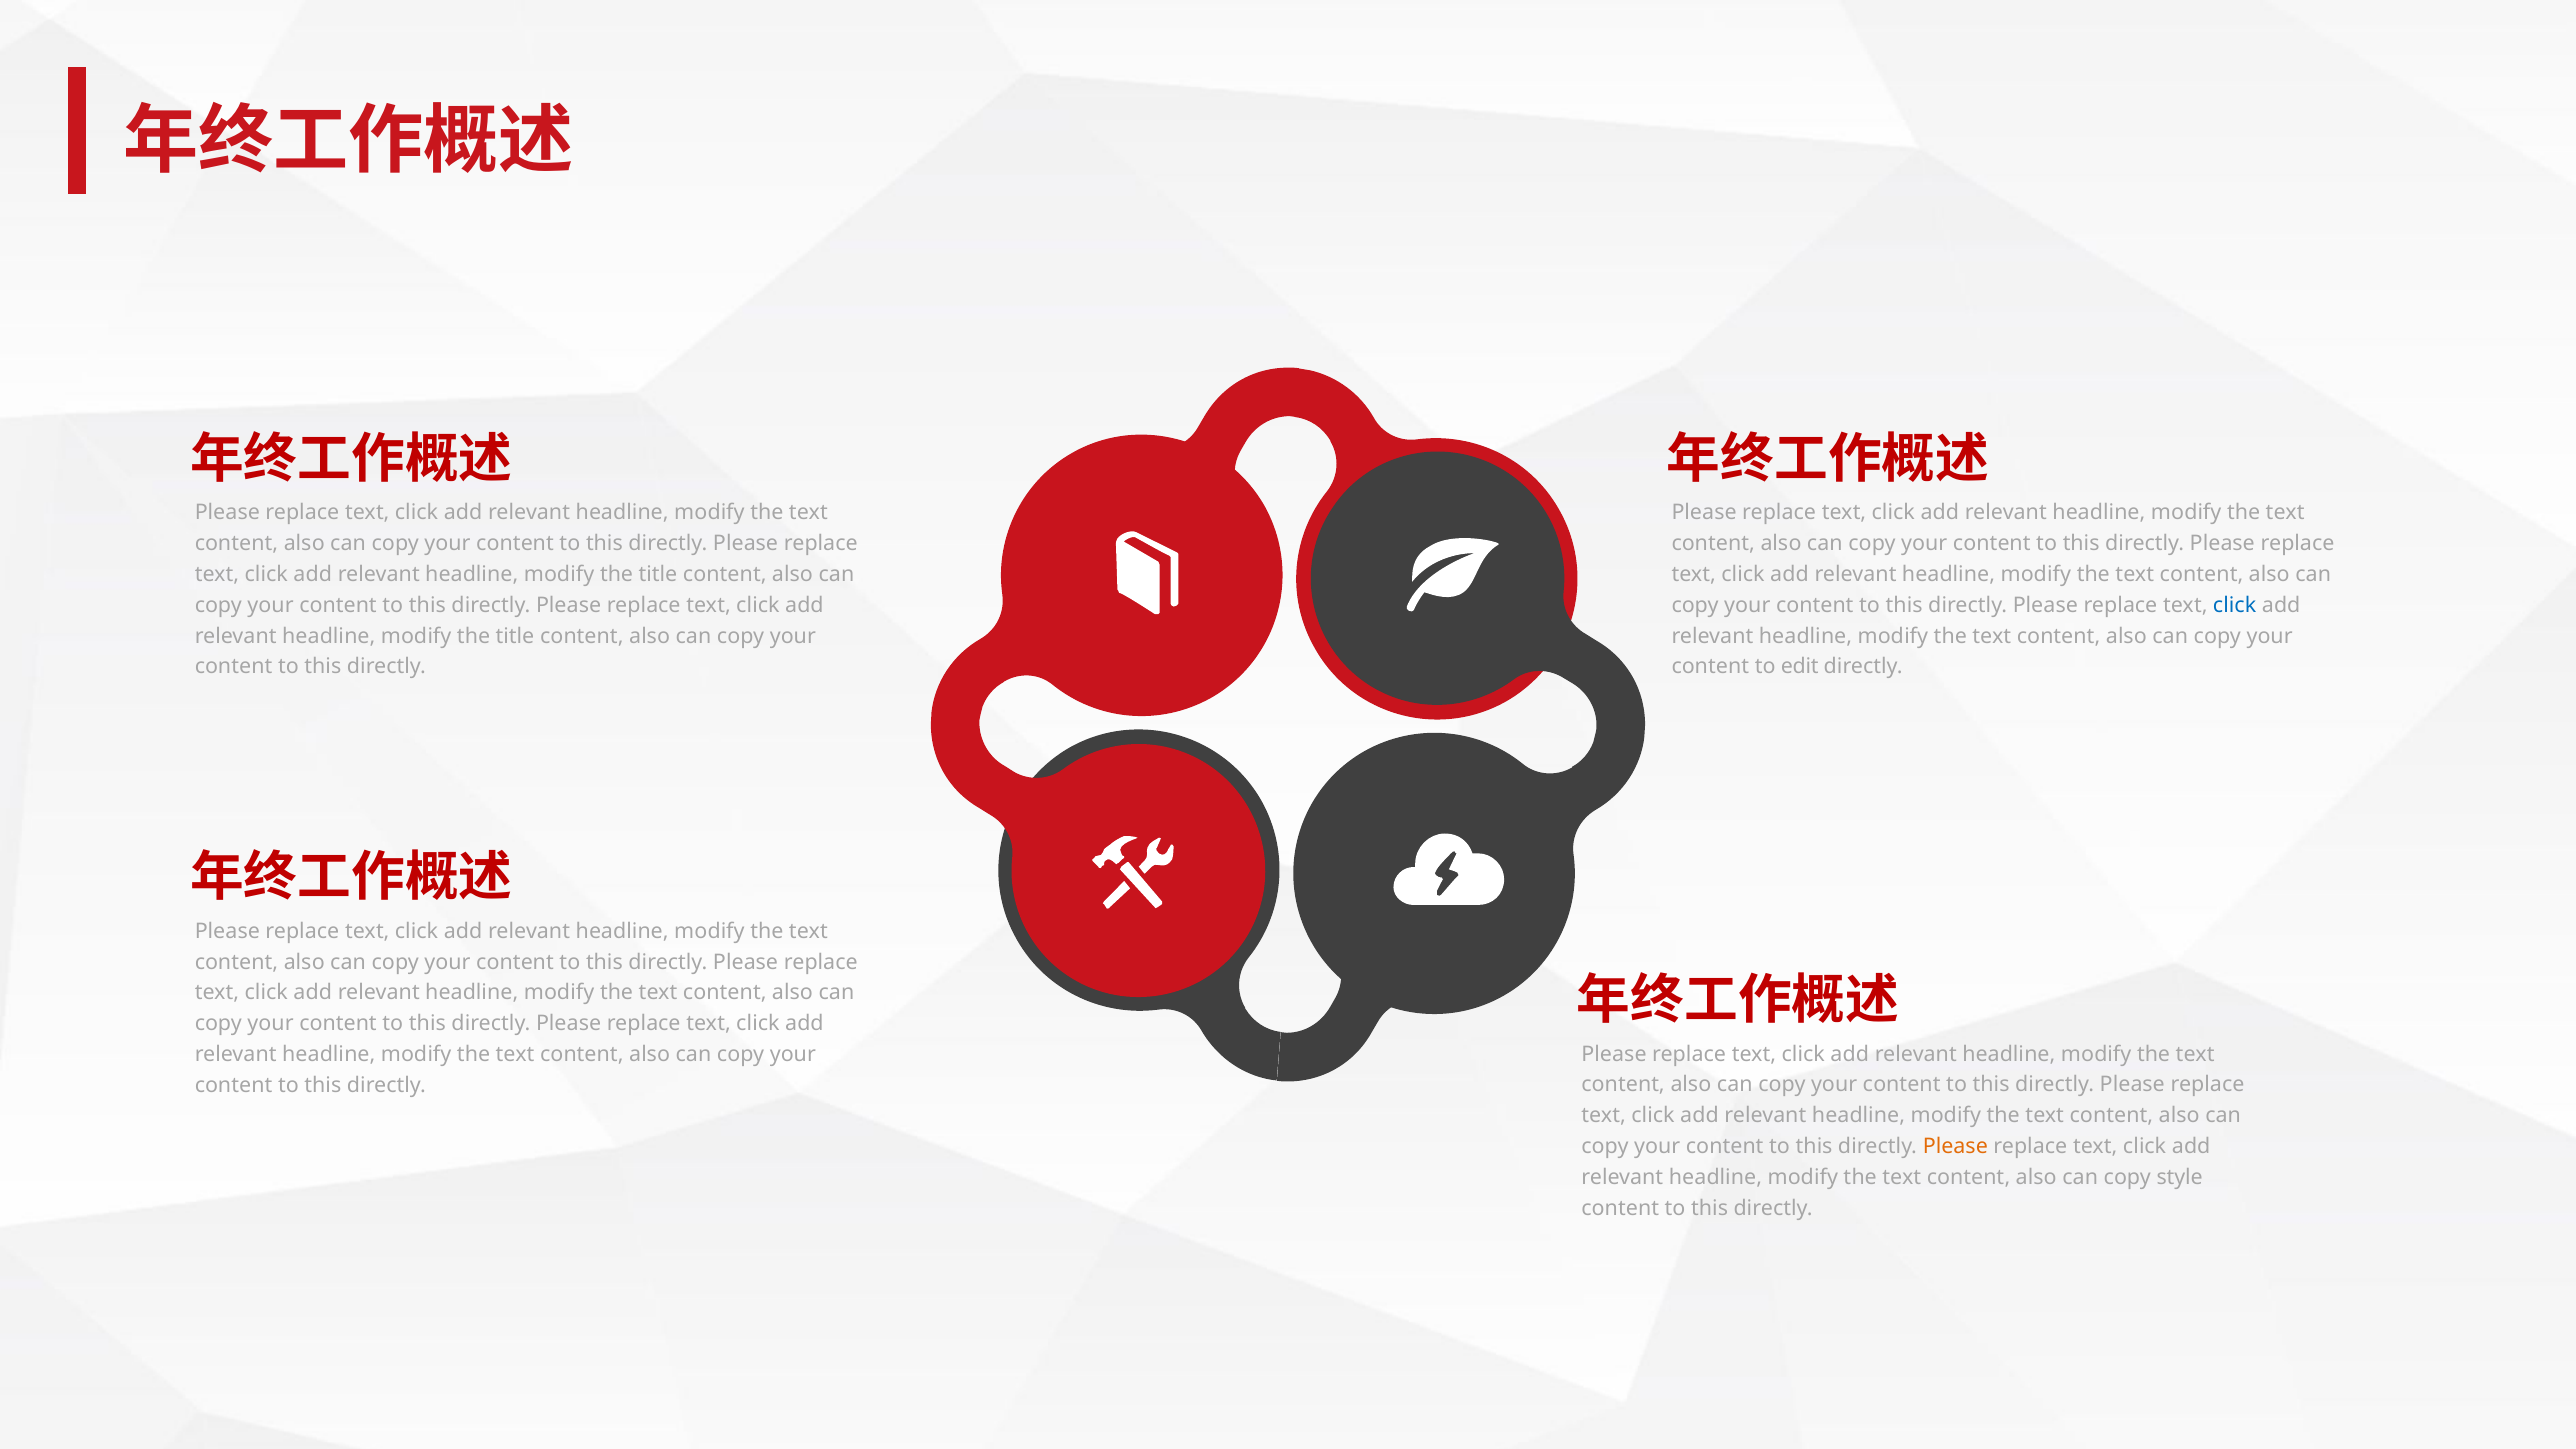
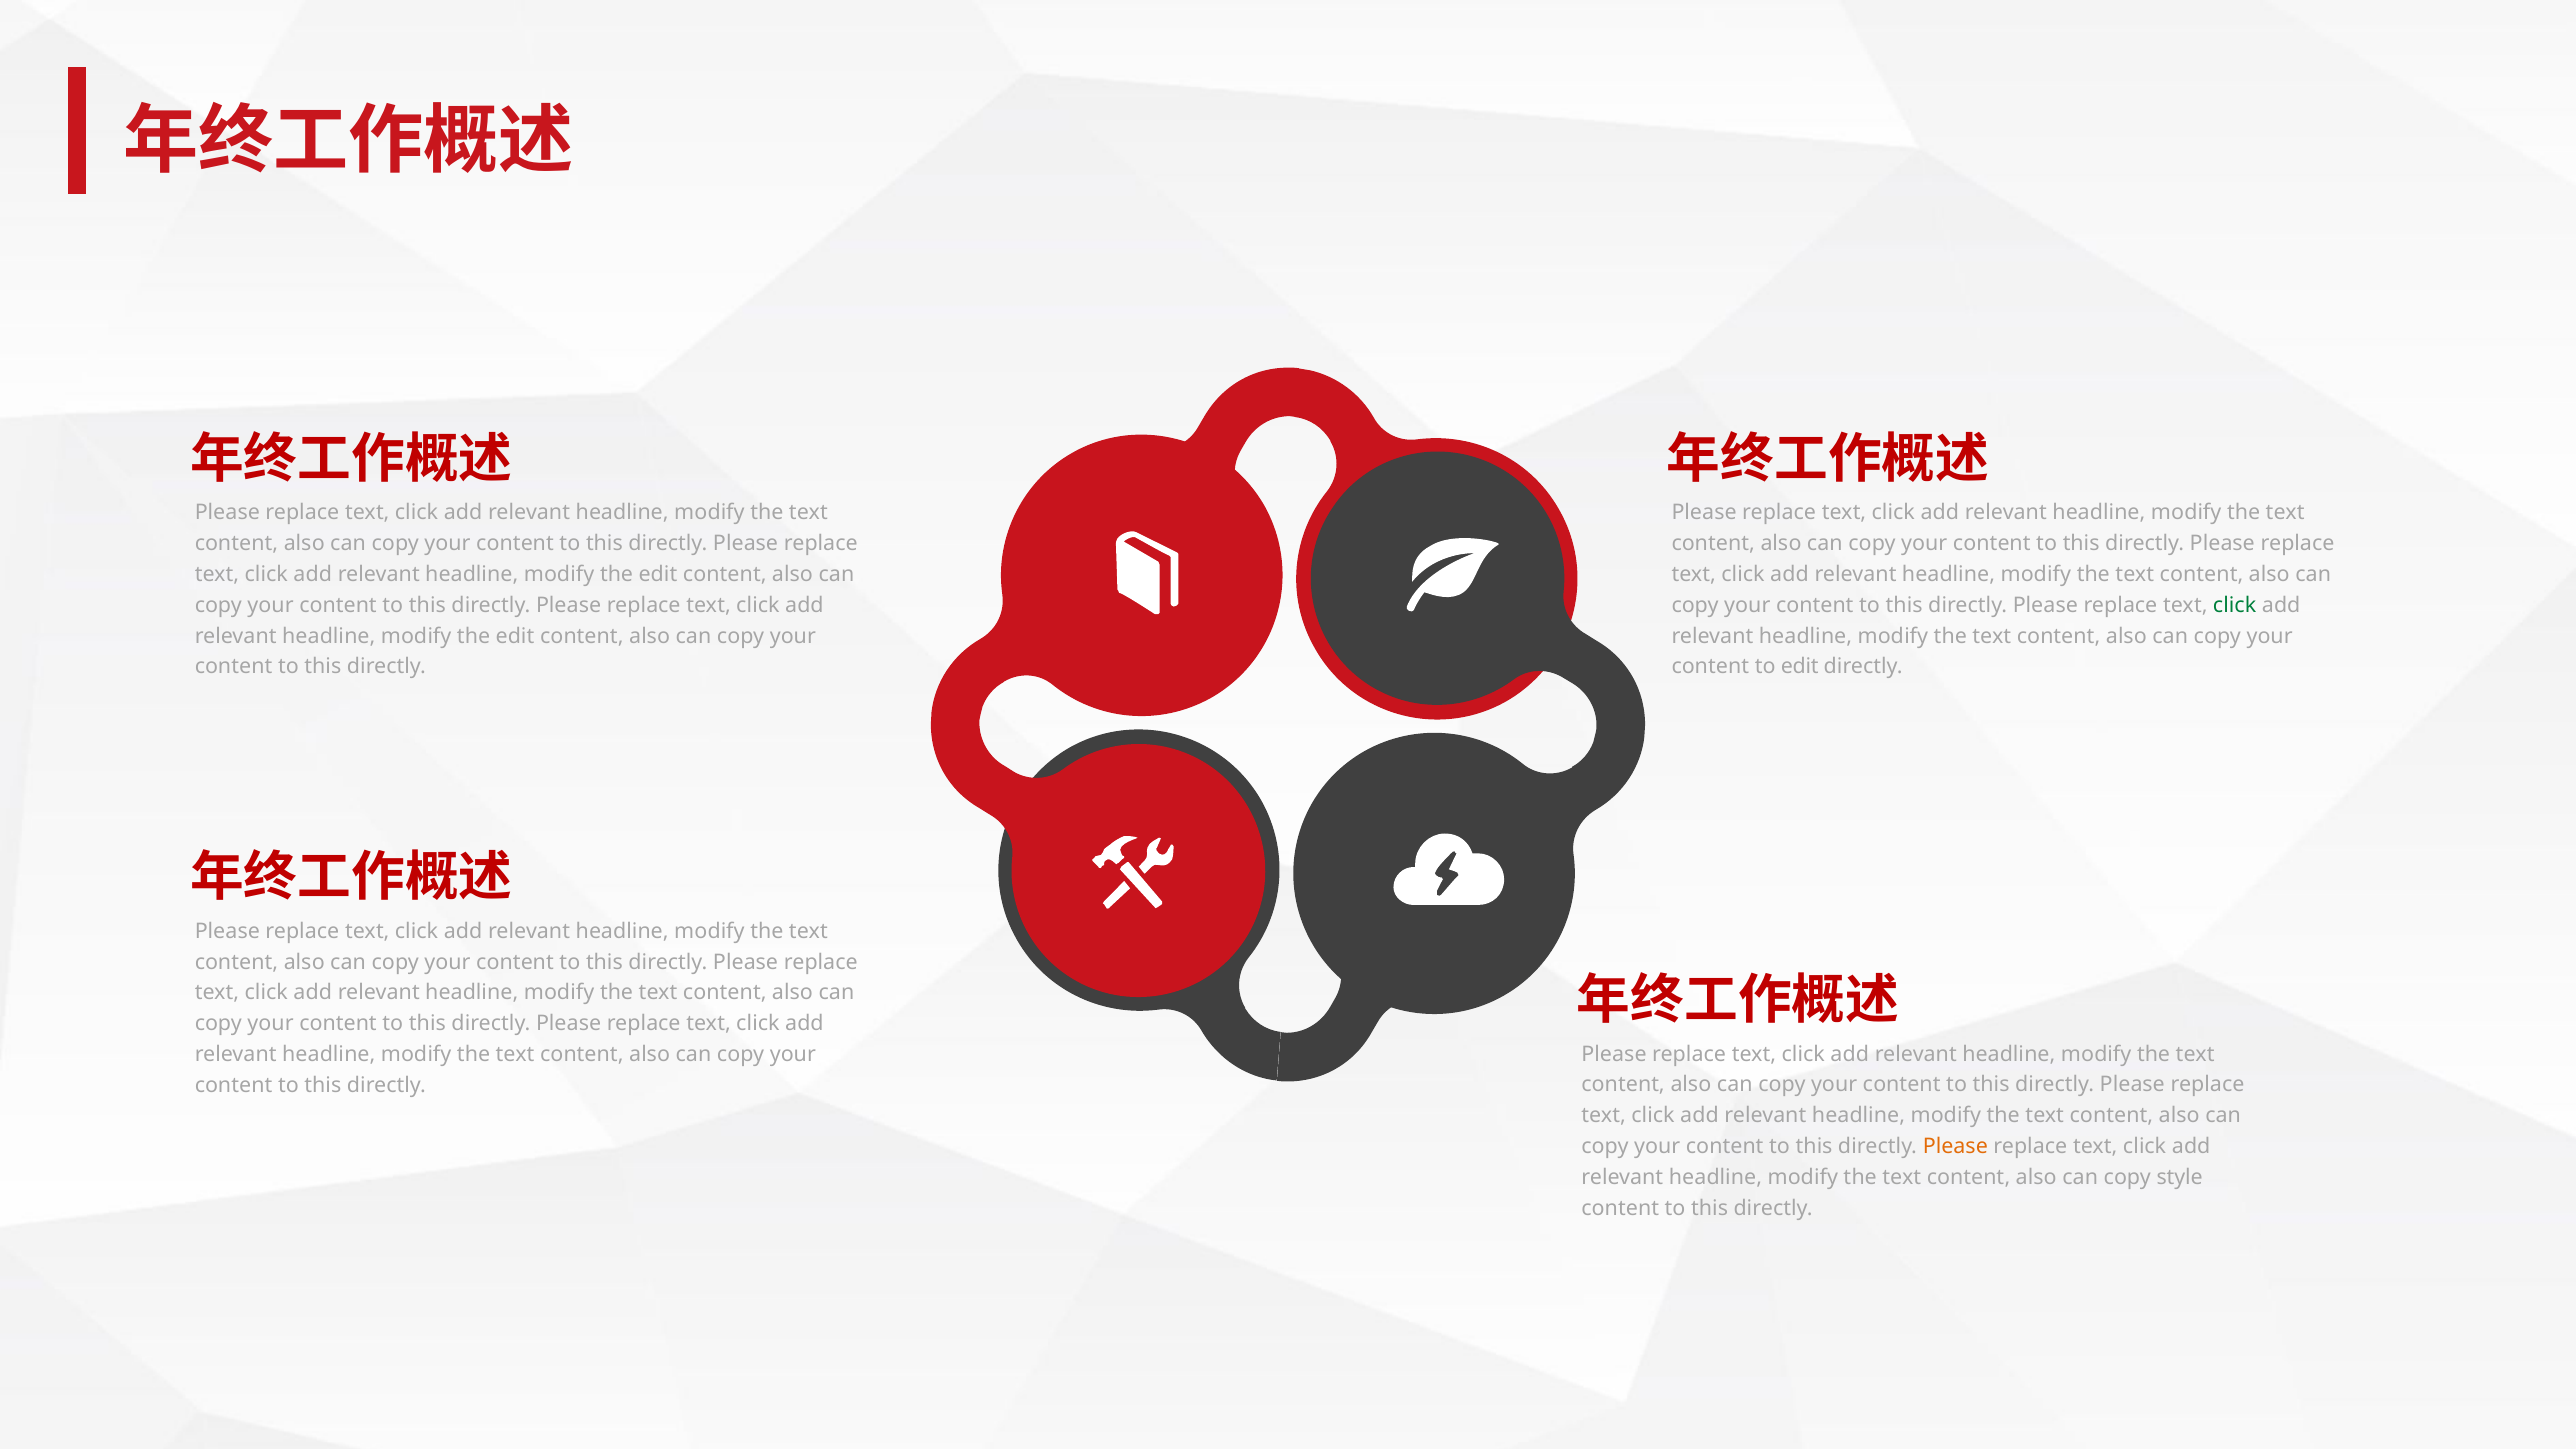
title at (658, 574): title -> edit
click at (2235, 605) colour: blue -> green
title at (515, 636): title -> edit
